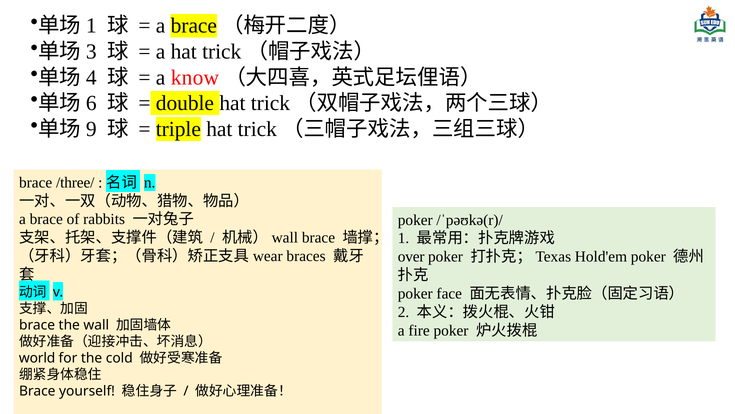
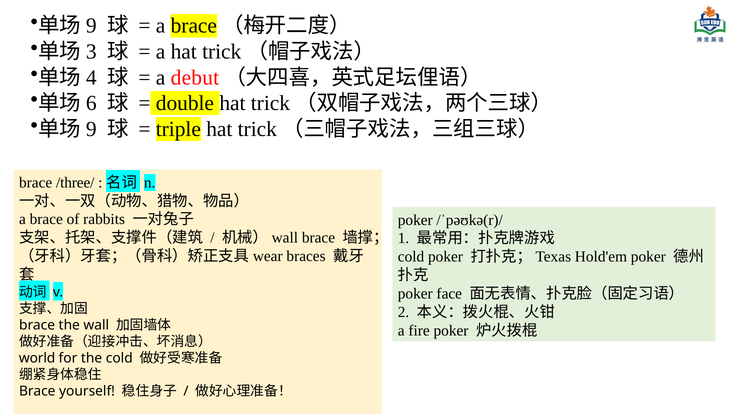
1 at (91, 26): 1 -> 9
know: know -> debut
over at (411, 256): over -> cold
